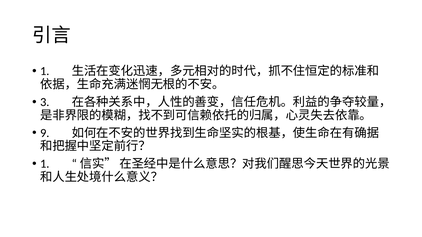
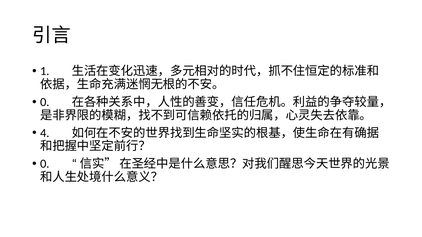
3 at (45, 102): 3 -> 0
9: 9 -> 4
1 at (45, 164): 1 -> 0
